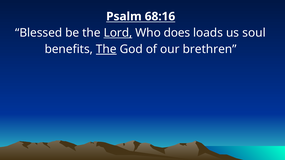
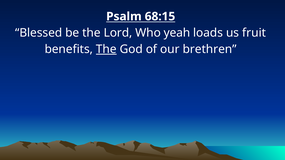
68:16: 68:16 -> 68:15
Lord underline: present -> none
does: does -> yeah
soul: soul -> fruit
